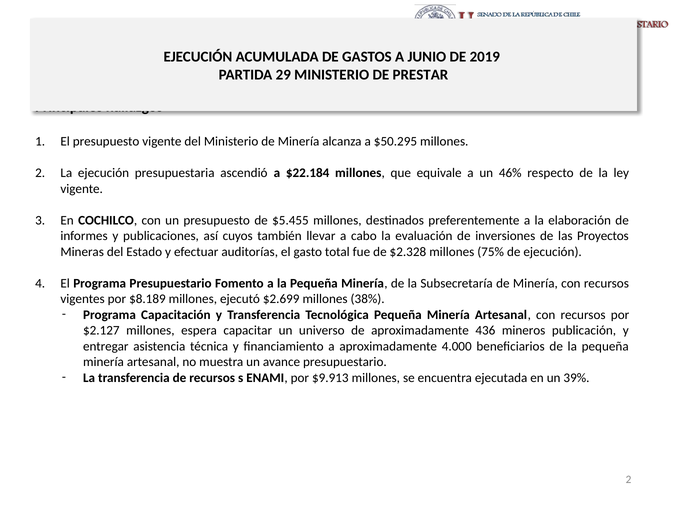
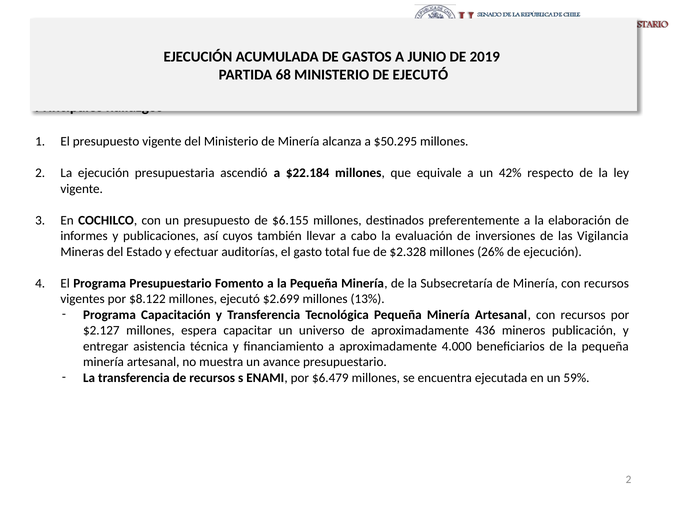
29: 29 -> 68
DE PRESTAR: PRESTAR -> EJECUTÓ
46%: 46% -> 42%
$5.455: $5.455 -> $6.155
Proyectos: Proyectos -> Vigilancia
75%: 75% -> 26%
$8.189: $8.189 -> $8.122
38%: 38% -> 13%
$9.913: $9.913 -> $6.479
39%: 39% -> 59%
